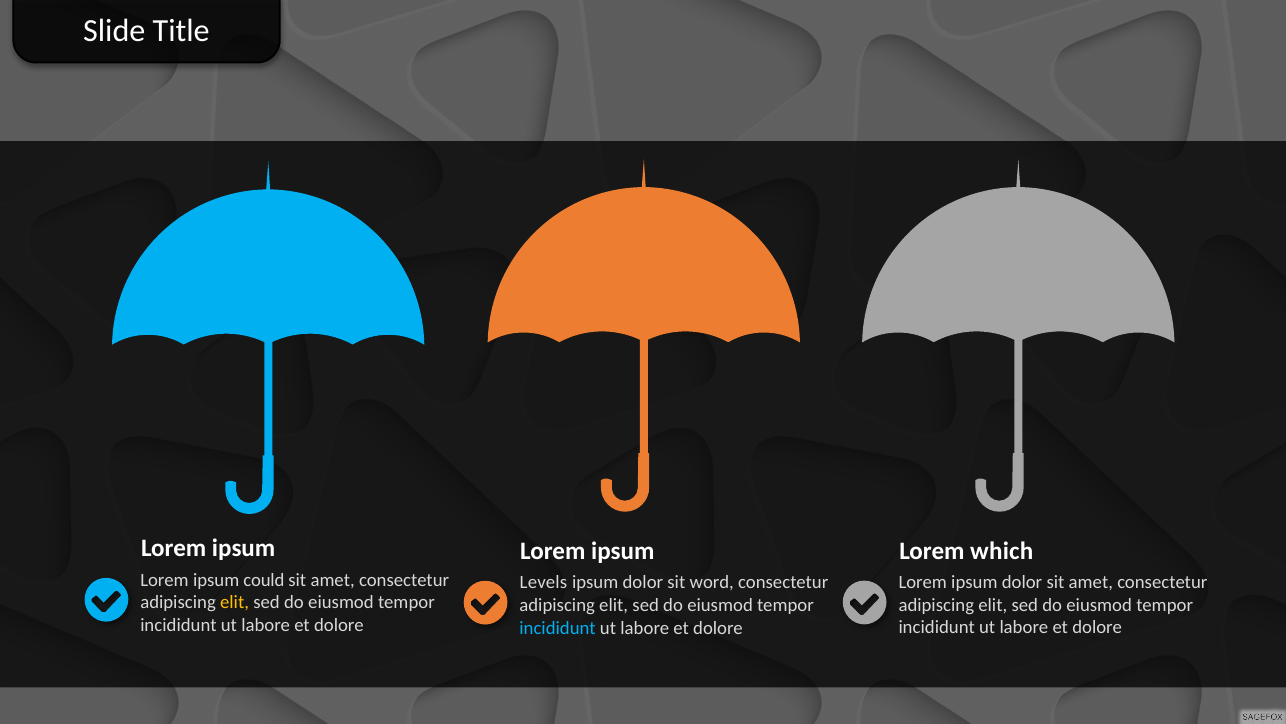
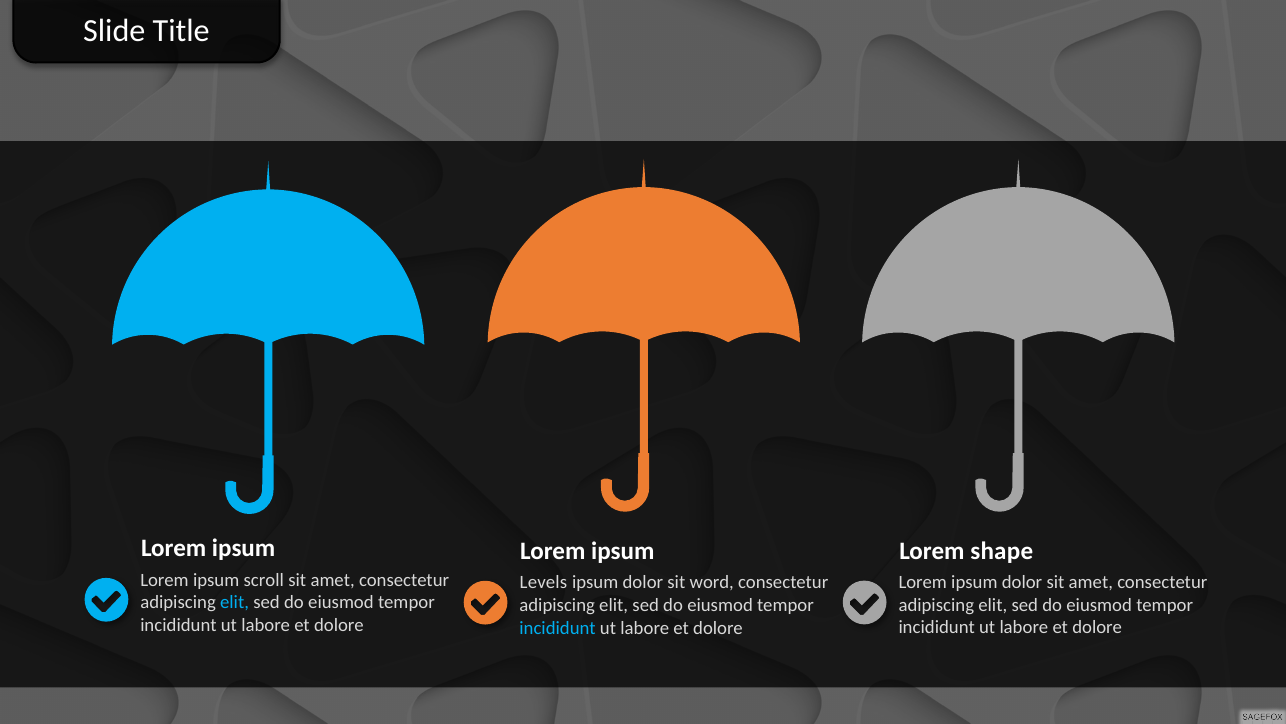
which: which -> shape
could: could -> scroll
elit at (235, 602) colour: yellow -> light blue
